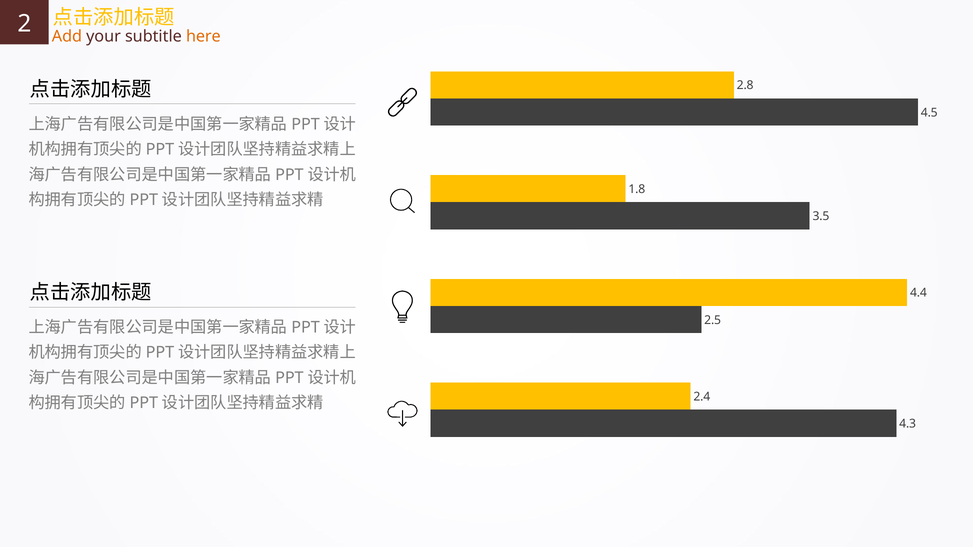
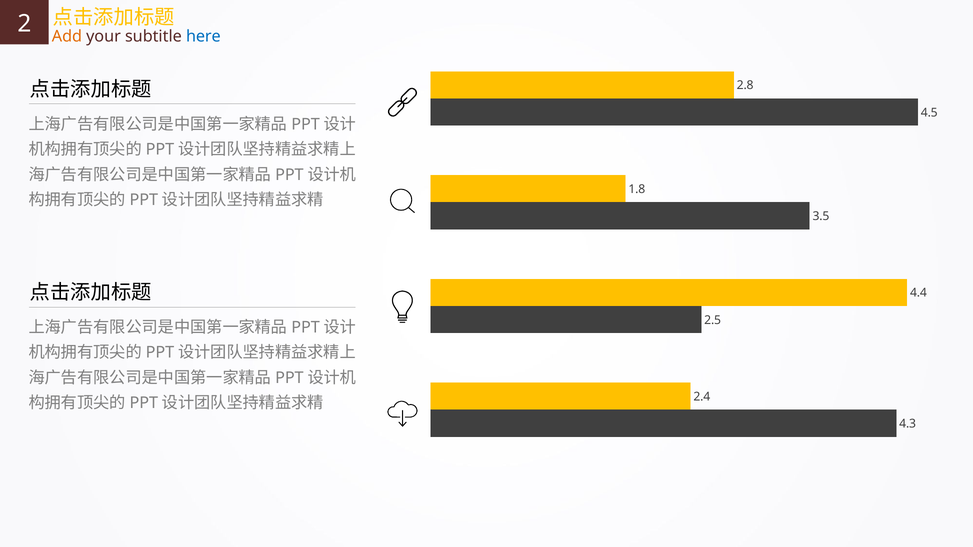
here colour: orange -> blue
